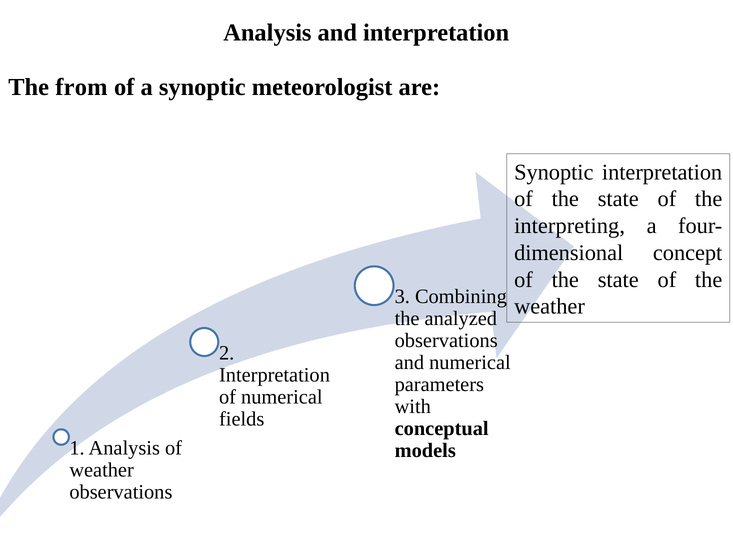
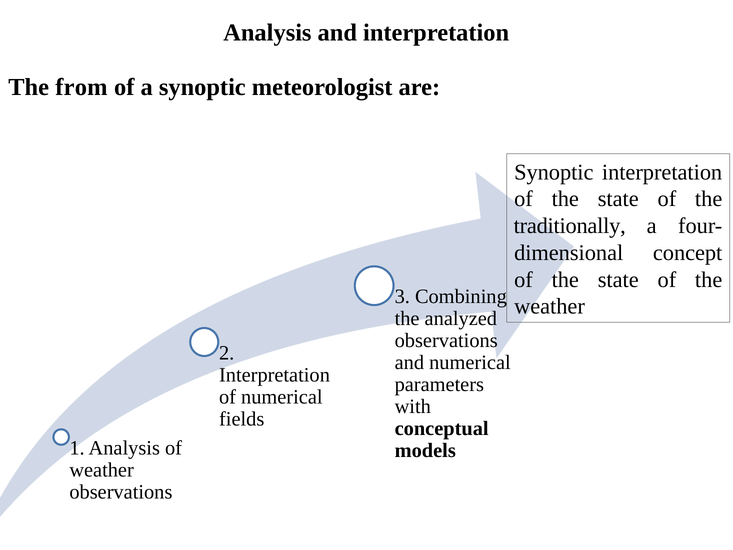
interpreting: interpreting -> traditionally
